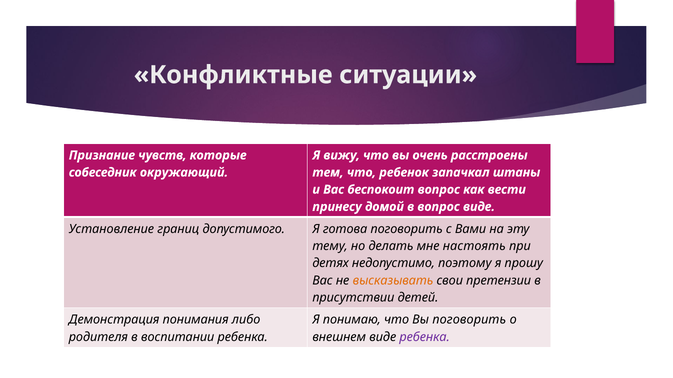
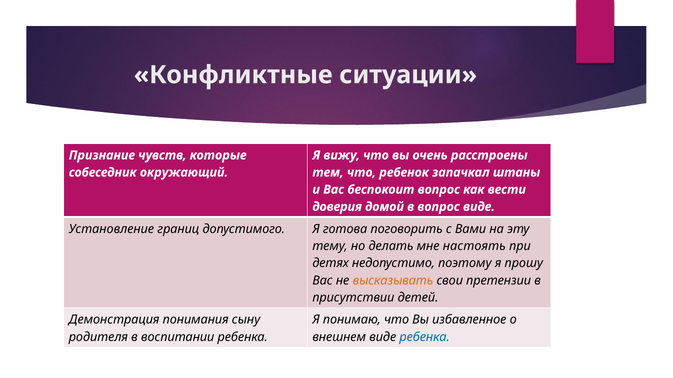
принесу: принесу -> доверия
либо: либо -> сыну
Вы поговорить: поговорить -> избавленное
ребенка at (425, 337) colour: purple -> blue
